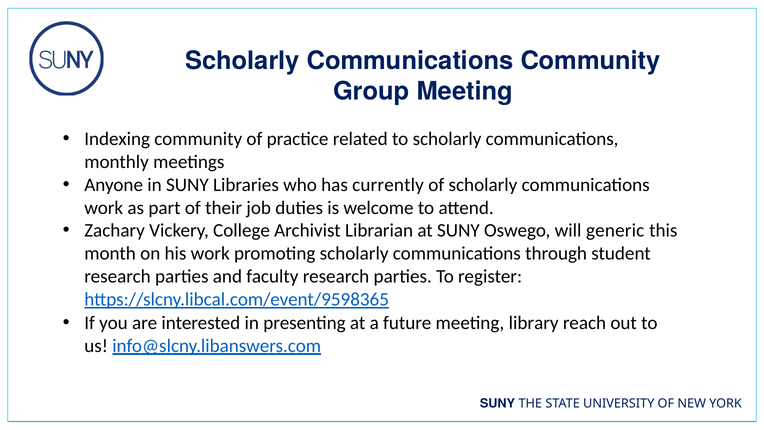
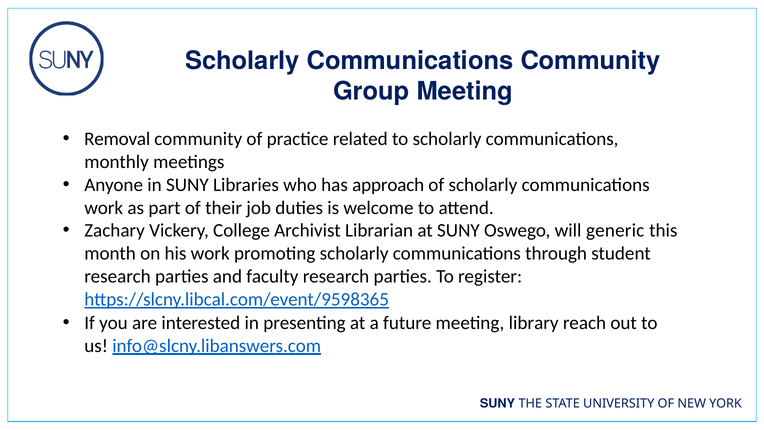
Indexing: Indexing -> Removal
currently: currently -> approach
